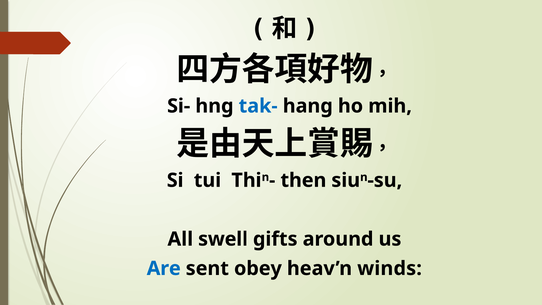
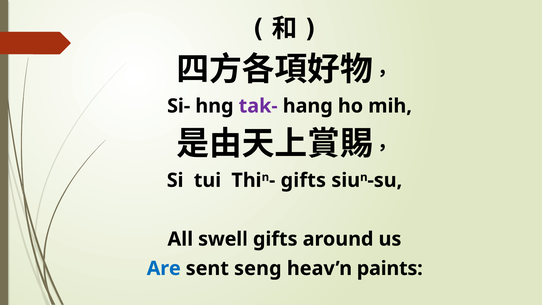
tak- colour: blue -> purple
then at (303, 180): then -> gifts
obey: obey -> seng
winds: winds -> paints
